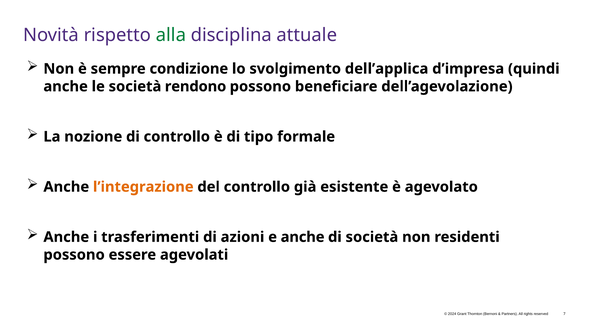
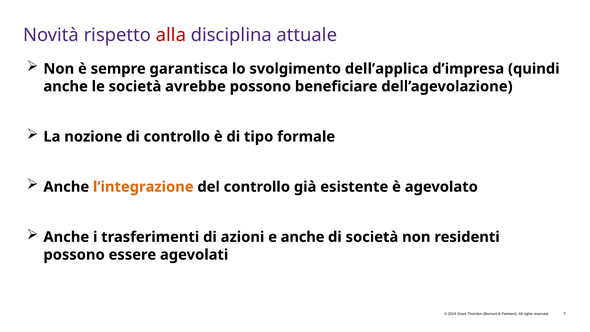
alla colour: green -> red
condizione: condizione -> garantisca
rendono: rendono -> avrebbe
